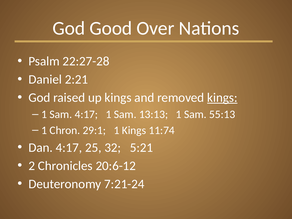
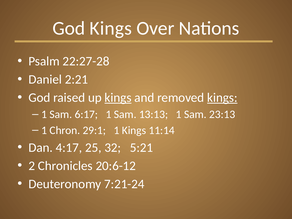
God Good: Good -> Kings
kings at (118, 98) underline: none -> present
Sam 4:17: 4:17 -> 6:17
55:13: 55:13 -> 23:13
11:74: 11:74 -> 11:14
